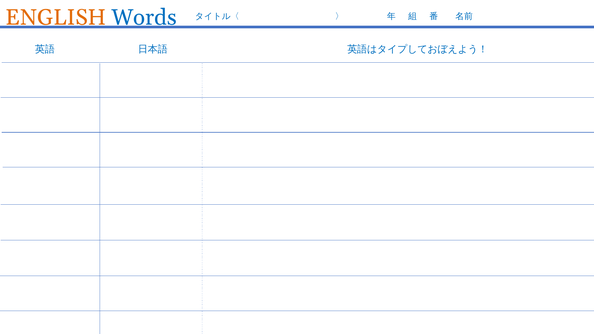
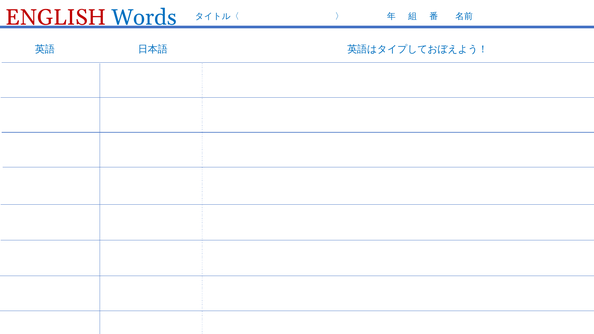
ENGLISH colour: orange -> red
